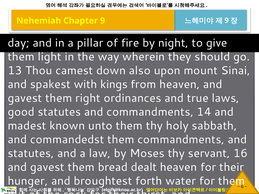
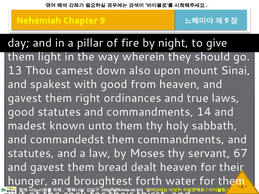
with kings: kings -> good
16: 16 -> 67
